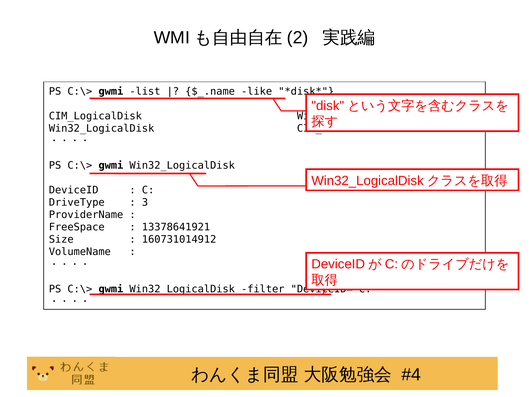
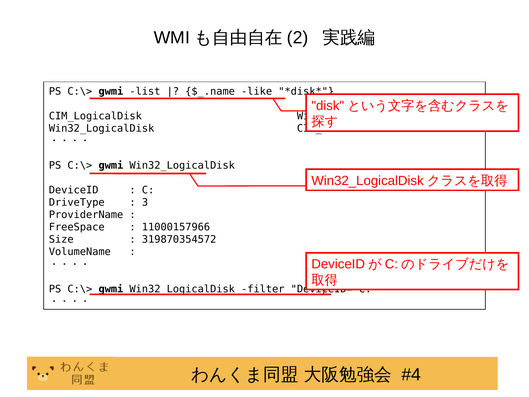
13378641921: 13378641921 -> 11000157966
160731014912: 160731014912 -> 319870354572
